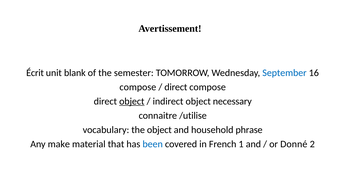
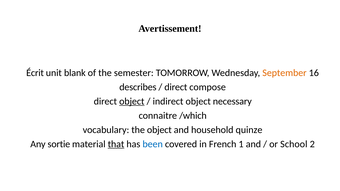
September colour: blue -> orange
compose at (138, 87): compose -> describes
/utilise: /utilise -> /which
phrase: phrase -> quinze
make: make -> sortie
that underline: none -> present
Donné: Donné -> School
